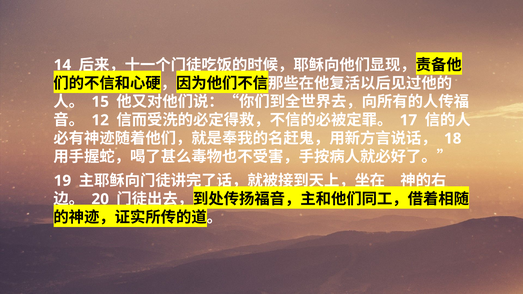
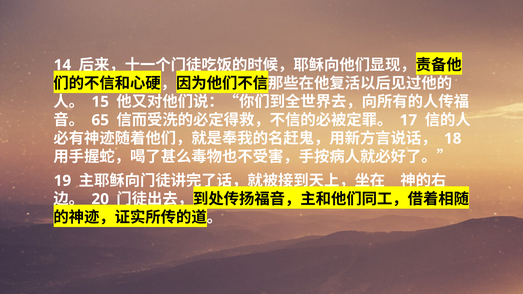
12: 12 -> 65
